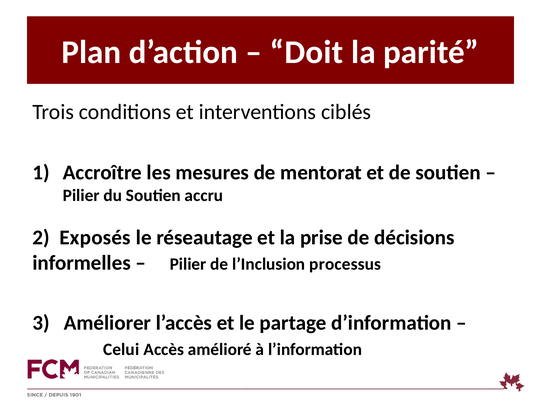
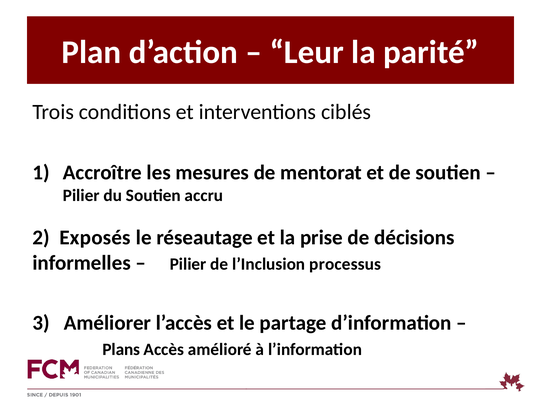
Doit: Doit -> Leur
Celui: Celui -> Plans
